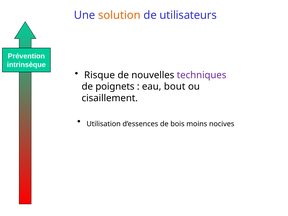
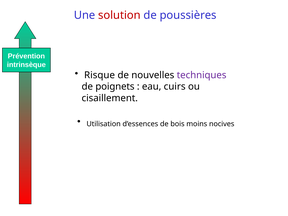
solution colour: orange -> red
utilisateurs: utilisateurs -> poussières
bout: bout -> cuirs
